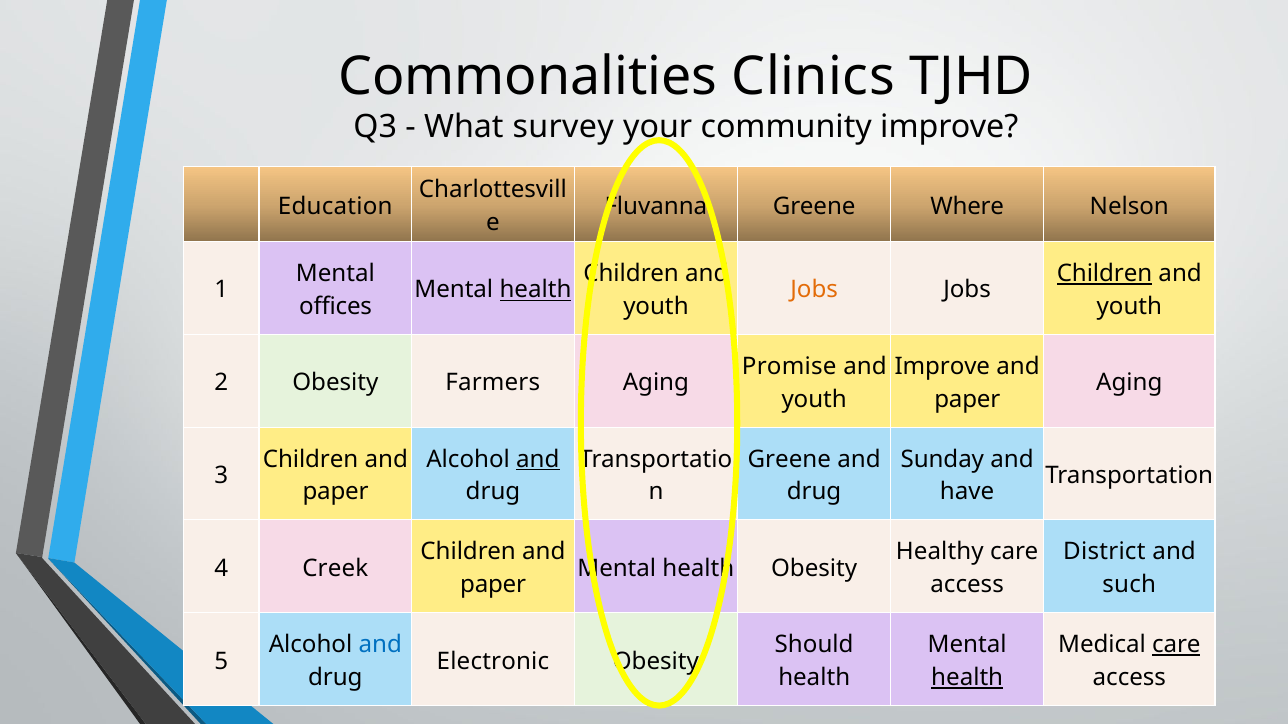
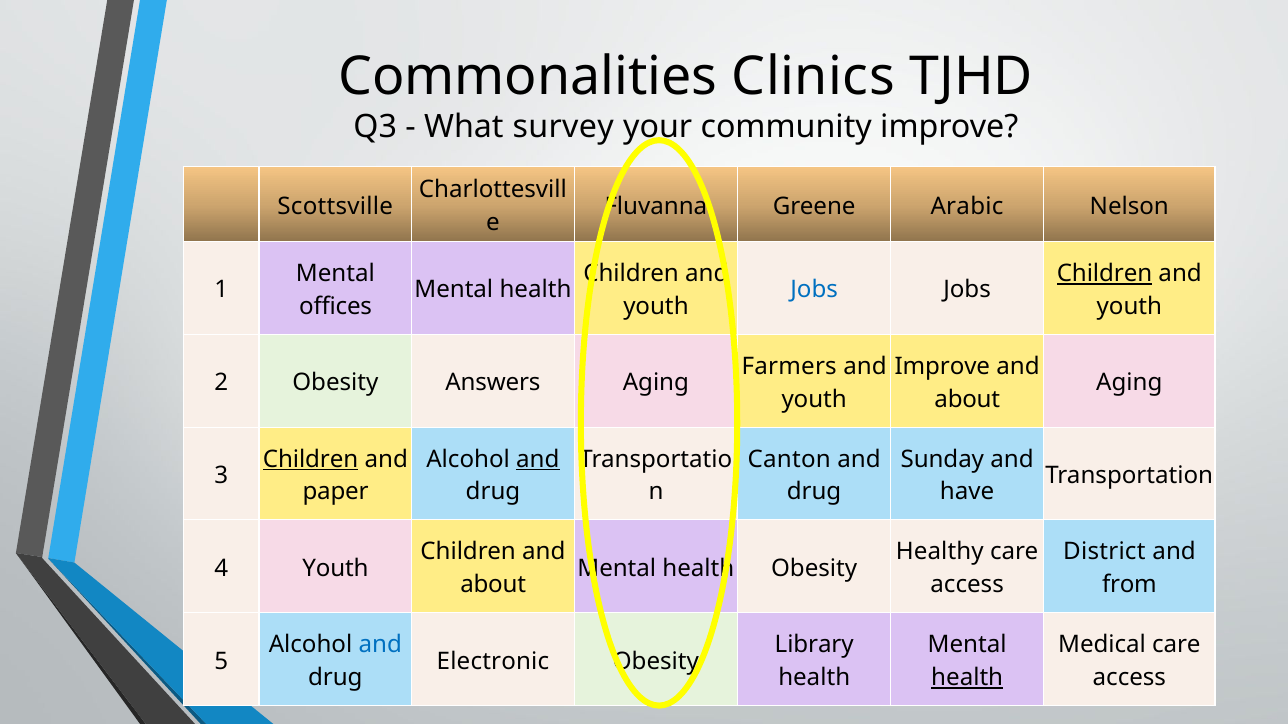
Education: Education -> Scottsville
Where: Where -> Arabic
health at (535, 290) underline: present -> none
Jobs at (814, 290) colour: orange -> blue
Promise: Promise -> Farmers
Farmers: Farmers -> Answers
paper at (967, 399): paper -> about
Children at (311, 459) underline: none -> present
Greene at (789, 459): Greene -> Canton
4 Creek: Creek -> Youth
paper at (493, 585): paper -> about
such: such -> from
Should: Should -> Library
care at (1176, 645) underline: present -> none
